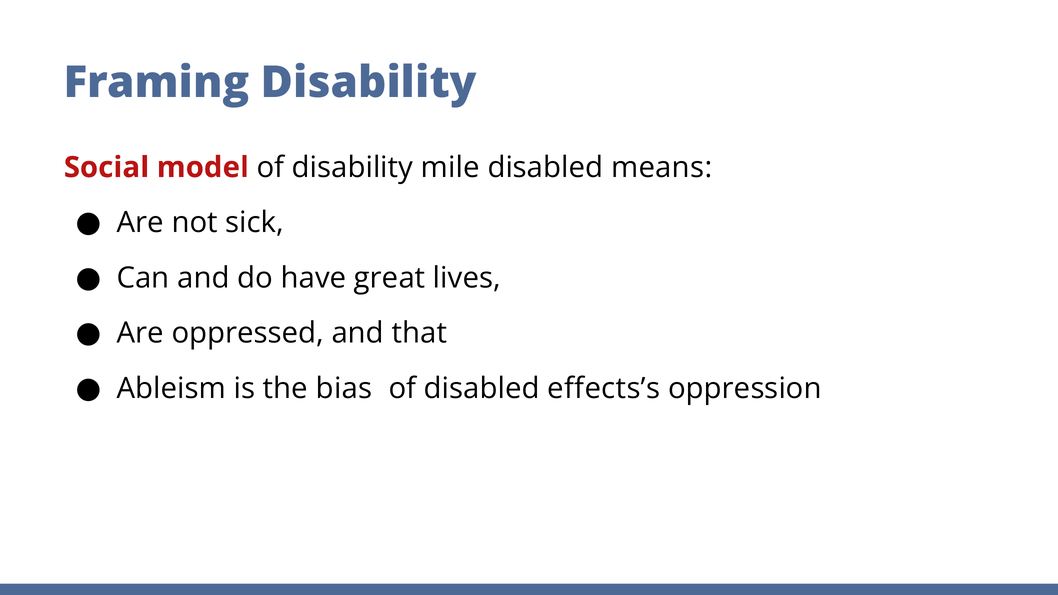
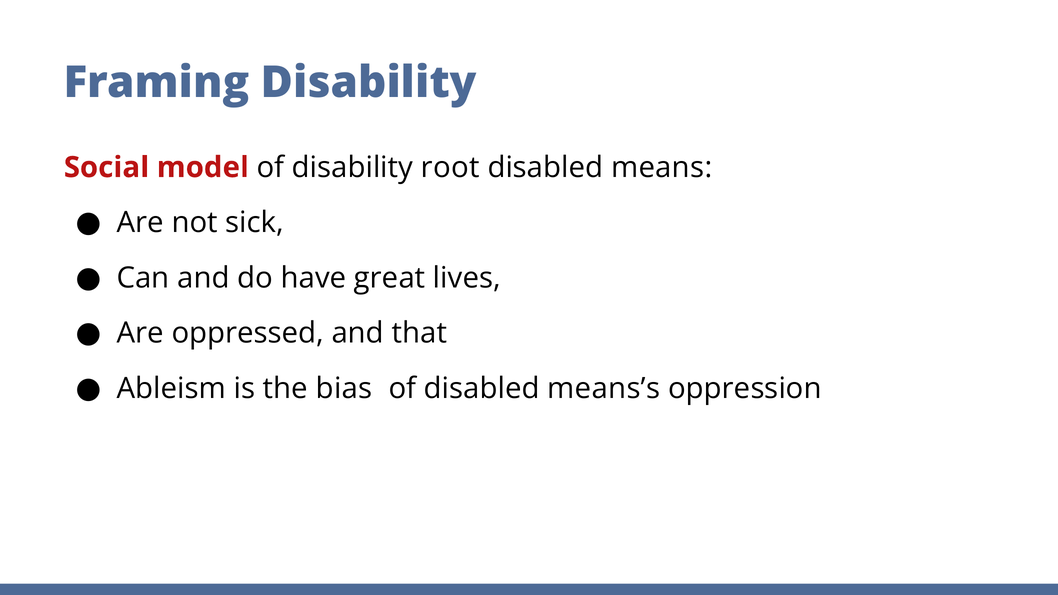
mile: mile -> root
effects’s: effects’s -> means’s
